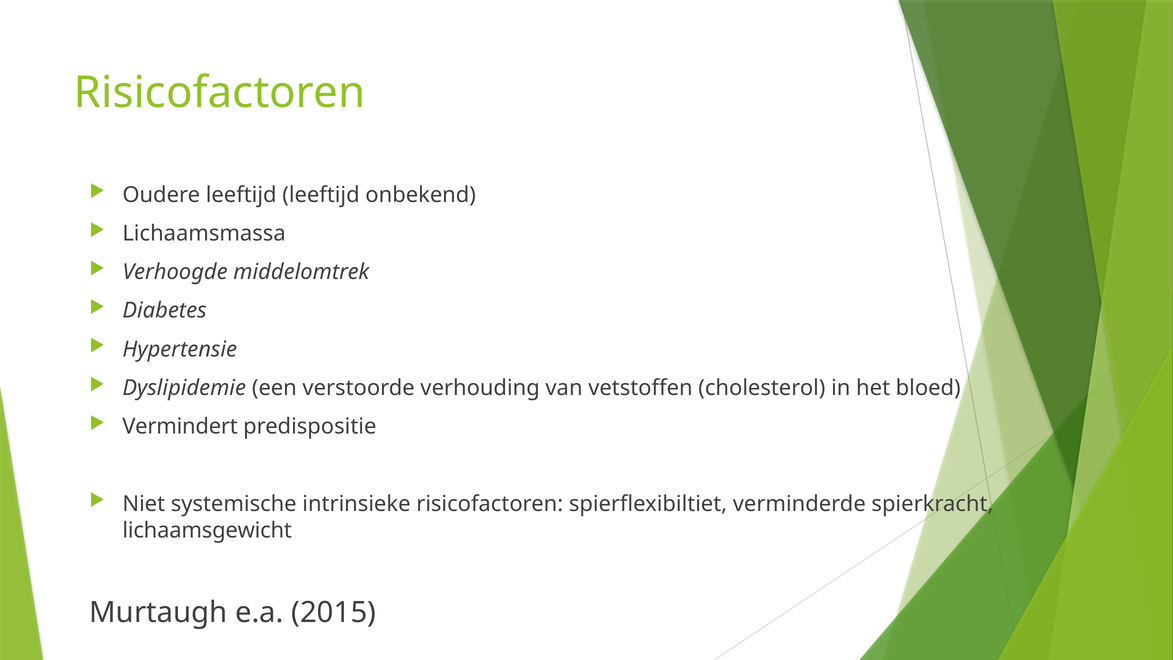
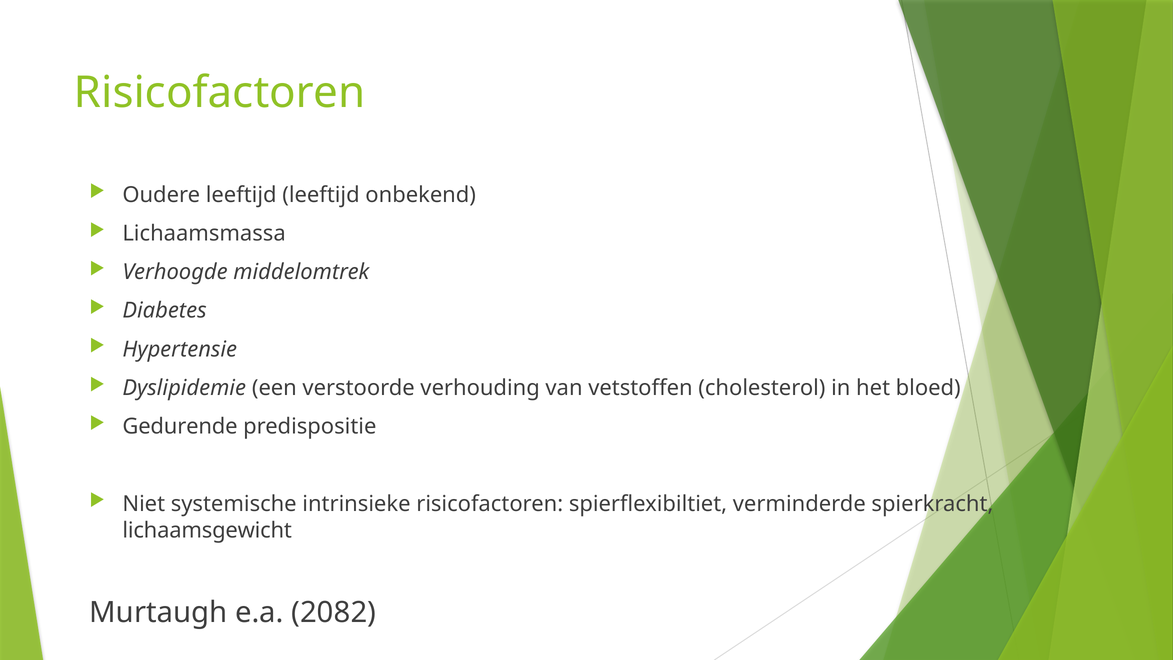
Vermindert: Vermindert -> Gedurende
2015: 2015 -> 2082
